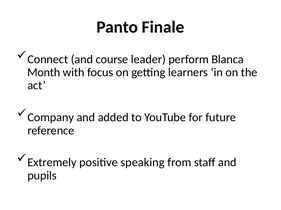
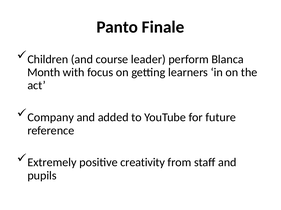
Connect: Connect -> Children
speaking: speaking -> creativity
